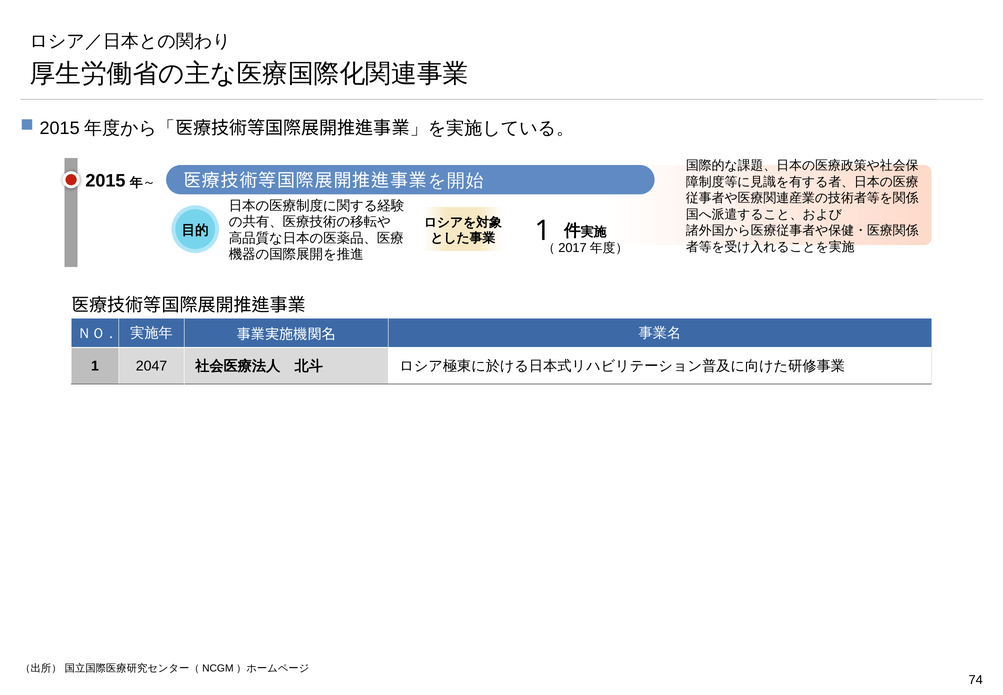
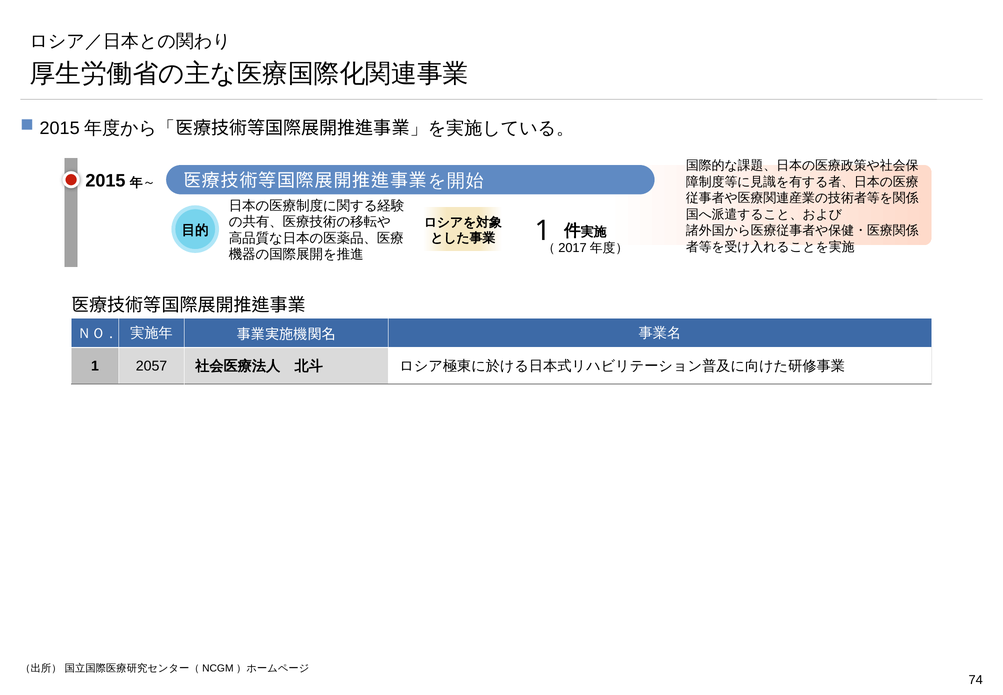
2047: 2047 -> 2057
